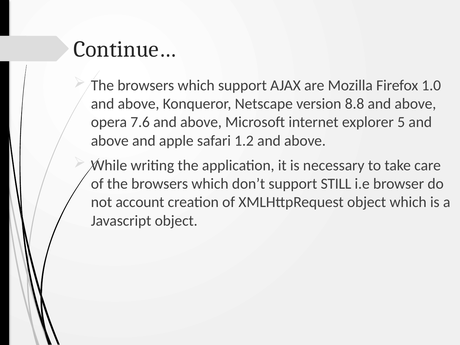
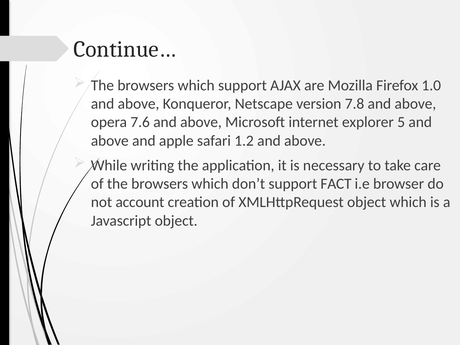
8.8: 8.8 -> 7.8
STILL: STILL -> FACT
